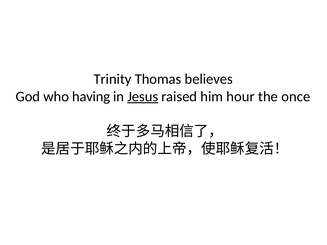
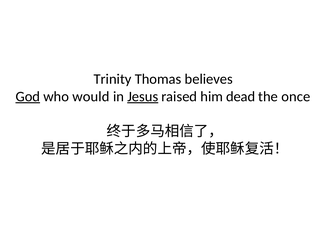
God underline: none -> present
having: having -> would
hour: hour -> dead
